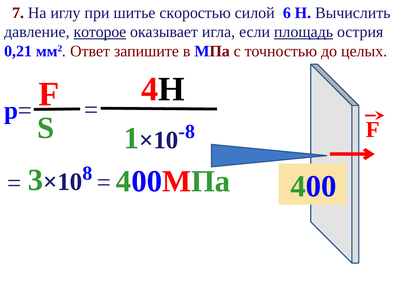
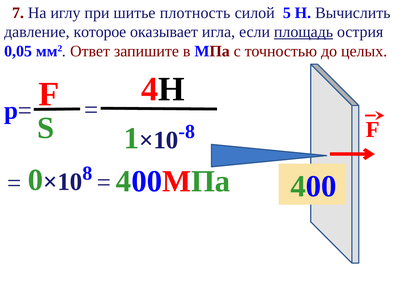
скоростью: скоростью -> плотность
6: 6 -> 5
которое underline: present -> none
0,21: 0,21 -> 0,05
3: 3 -> 0
